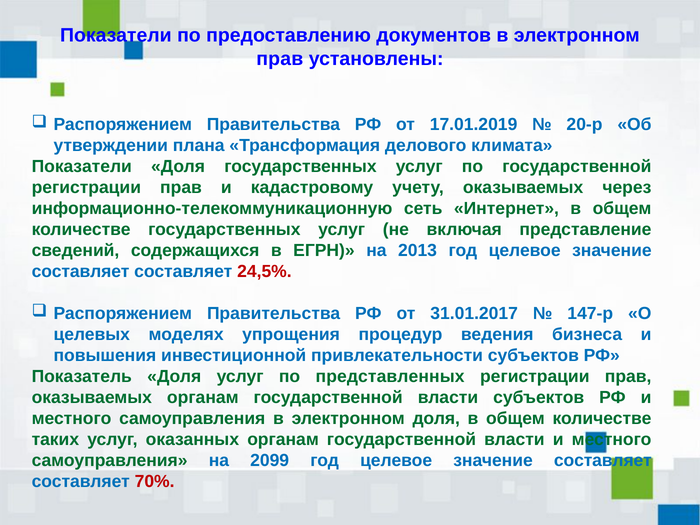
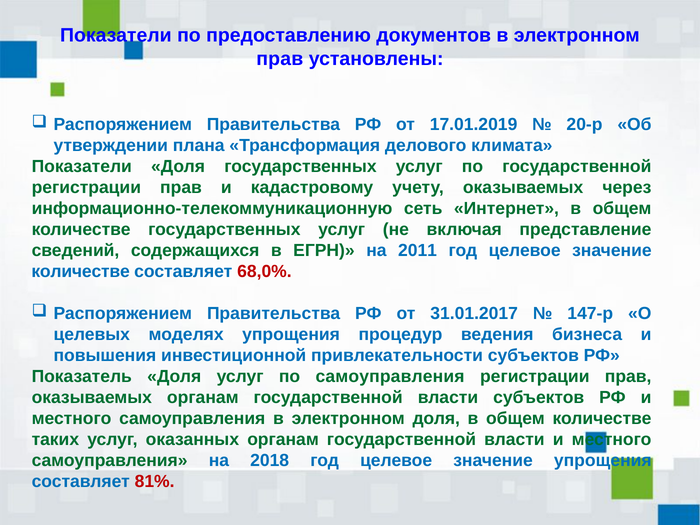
2013: 2013 -> 2011
составляет at (81, 272): составляет -> количестве
24,5%: 24,5% -> 68,0%
по представленных: представленных -> самоуправления
2099: 2099 -> 2018
составляет at (603, 461): составляет -> упрощения
70%: 70% -> 81%
